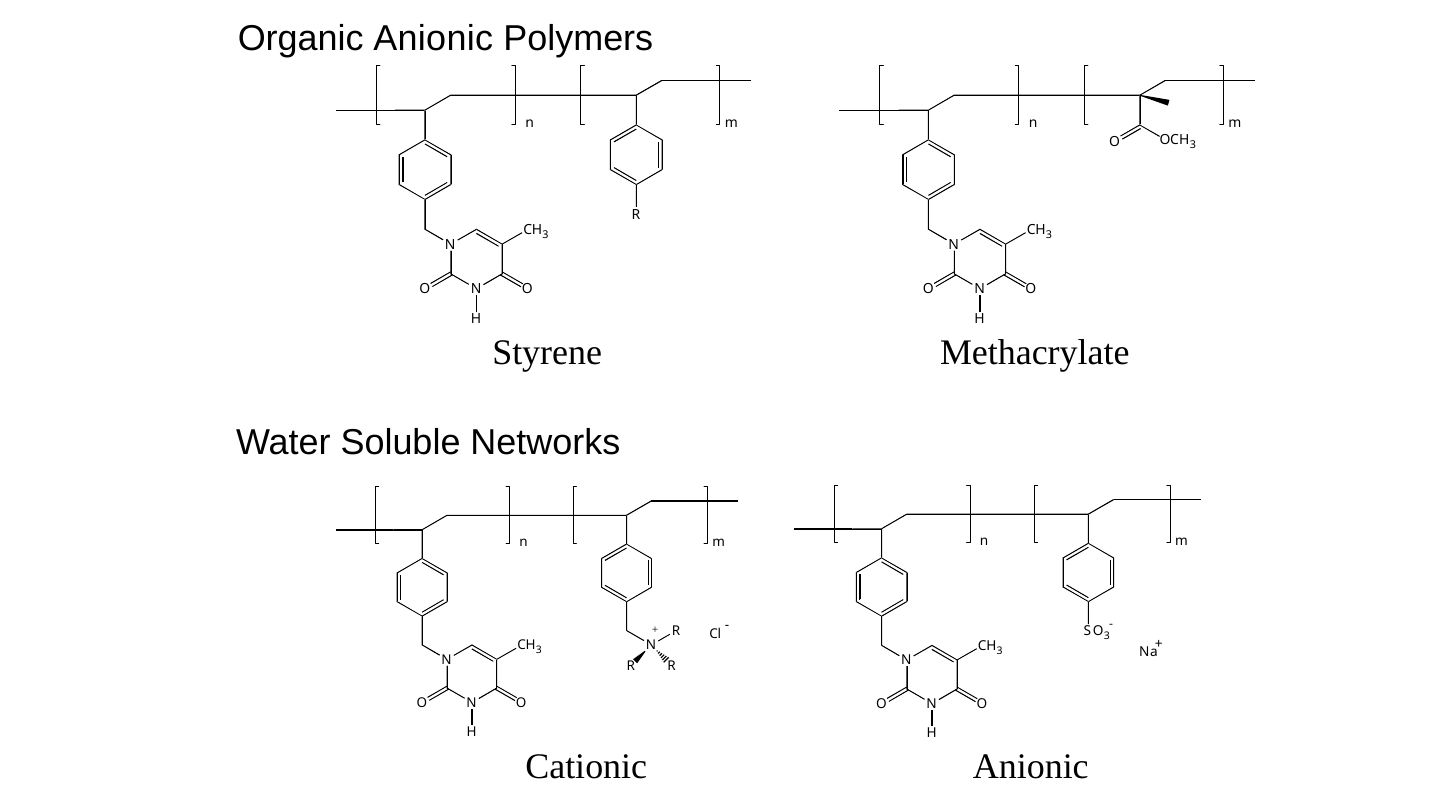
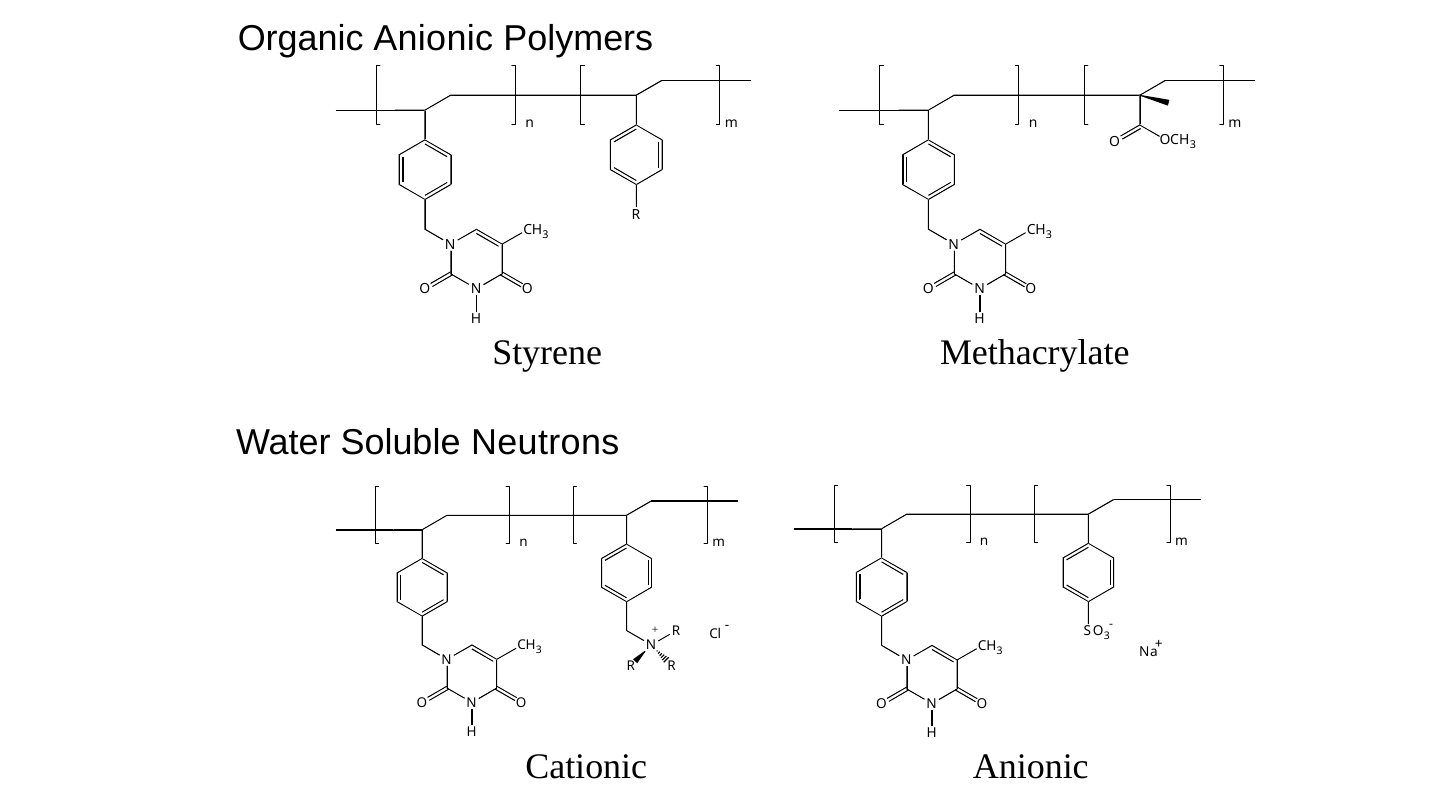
Networks: Networks -> Neutrons
